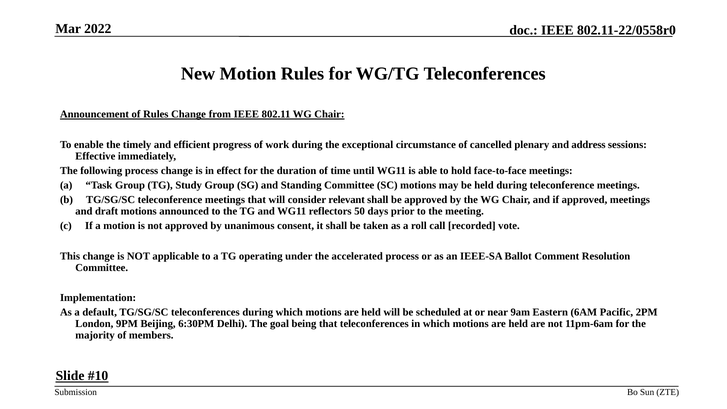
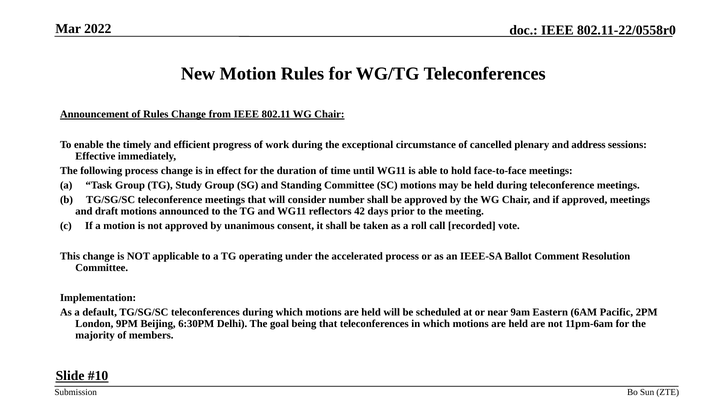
relevant: relevant -> number
50: 50 -> 42
